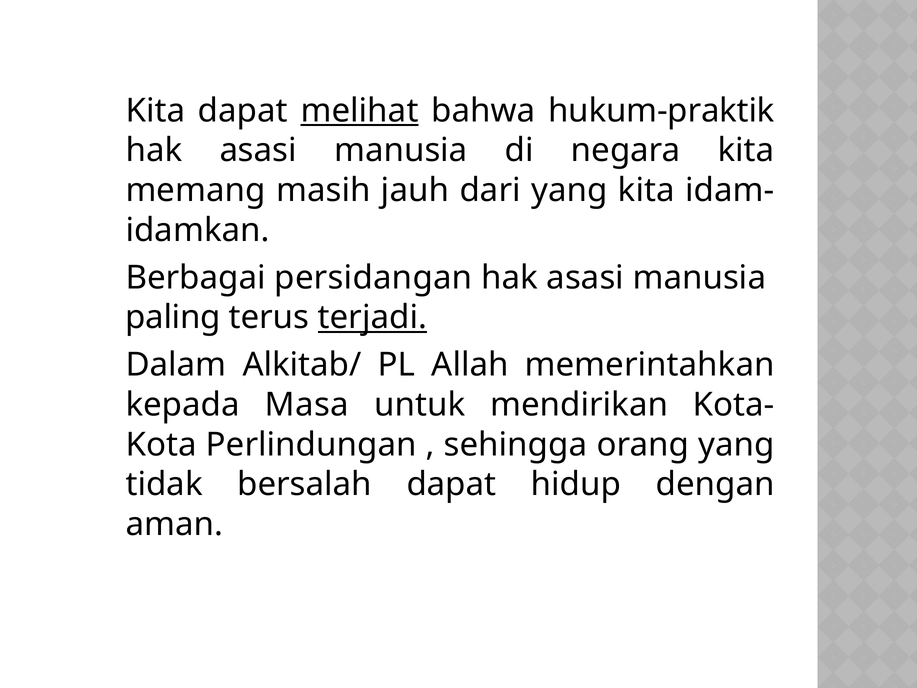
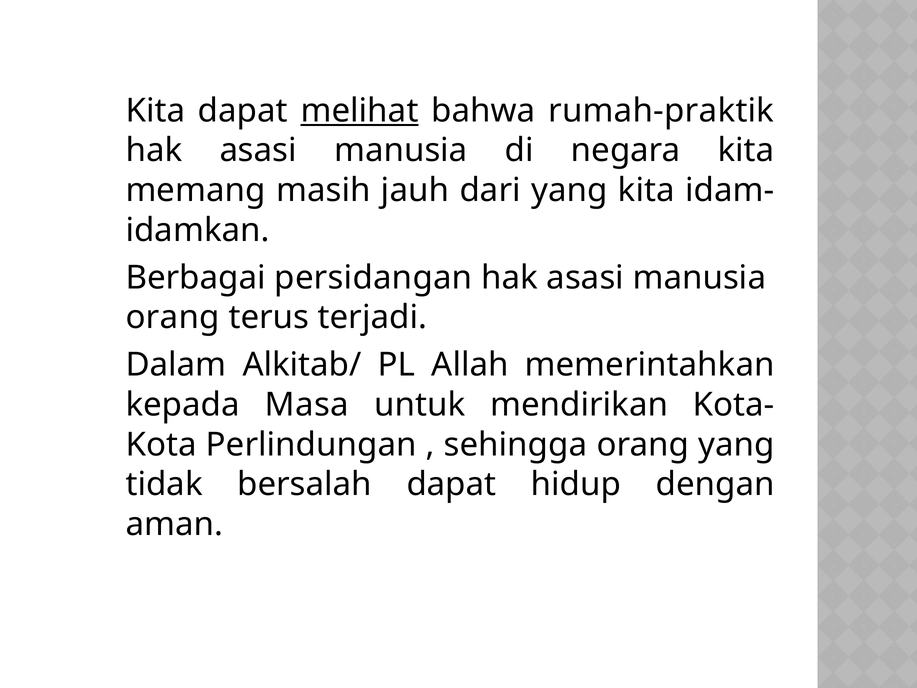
hukum-praktik: hukum-praktik -> rumah-praktik
paling at (173, 317): paling -> orang
terjadi underline: present -> none
